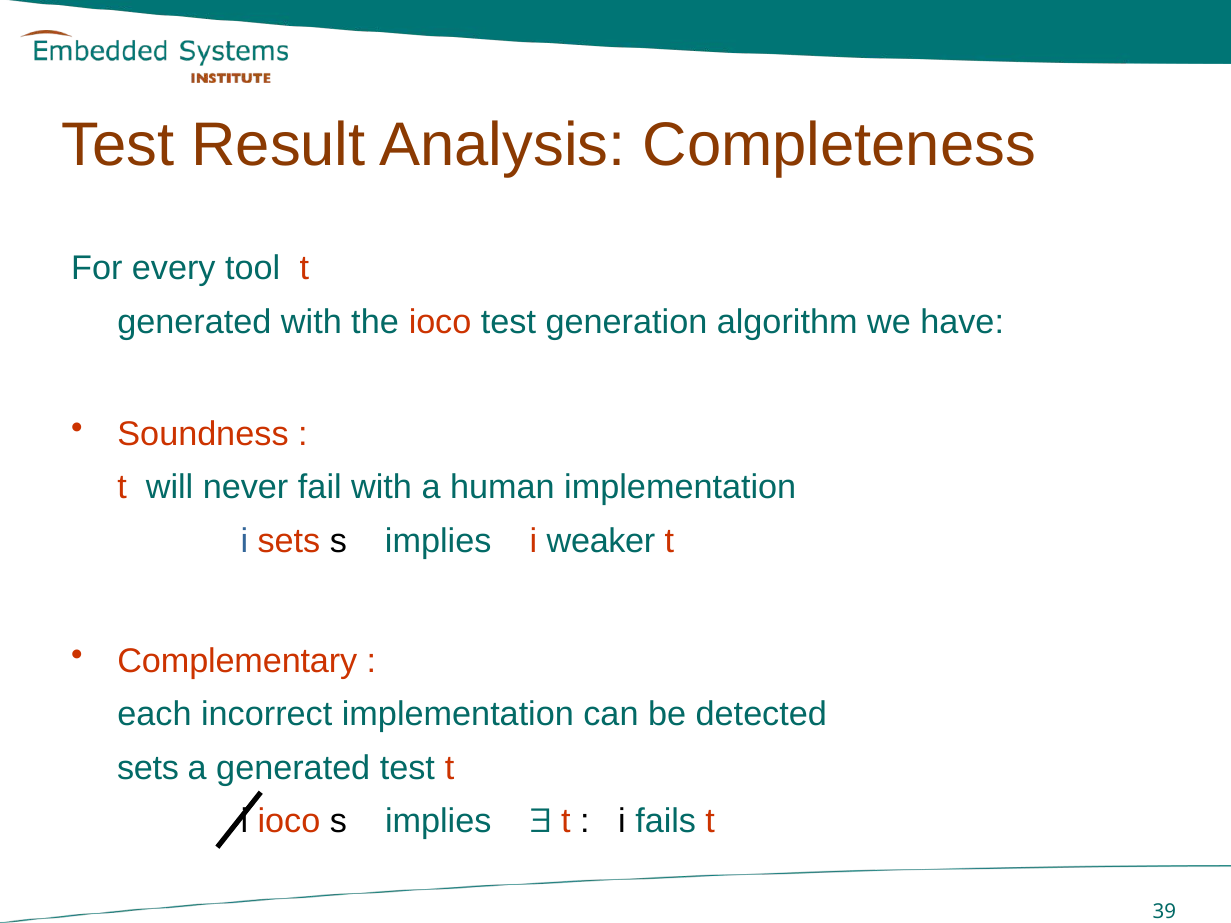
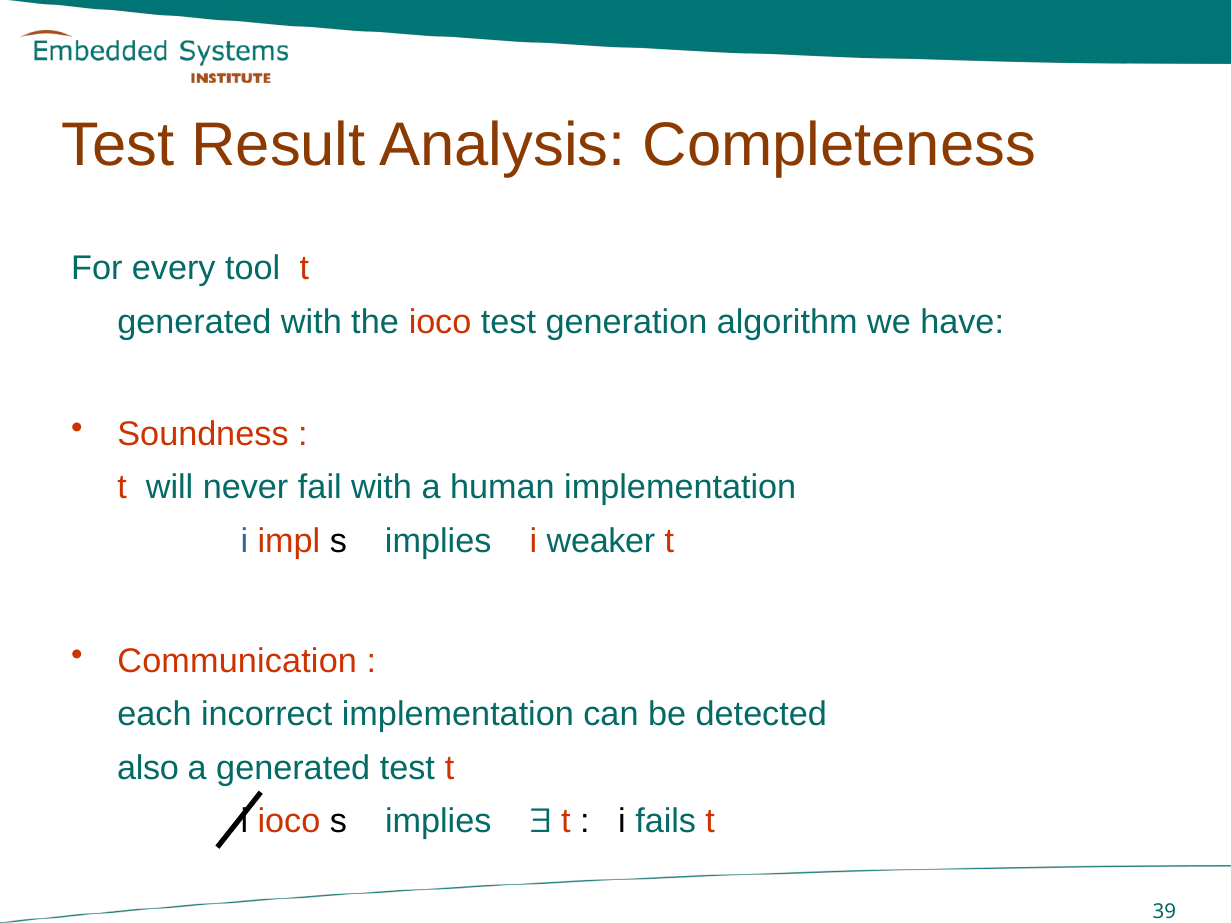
i sets: sets -> impl
Complementary: Complementary -> Communication
sets at (148, 768): sets -> also
